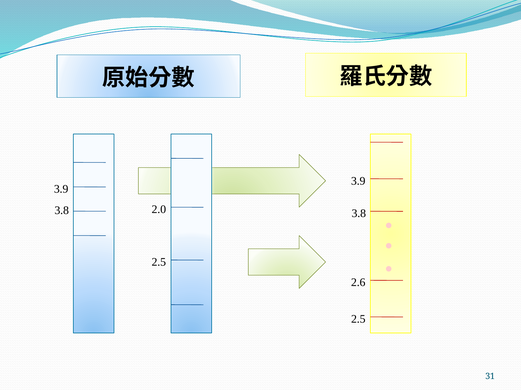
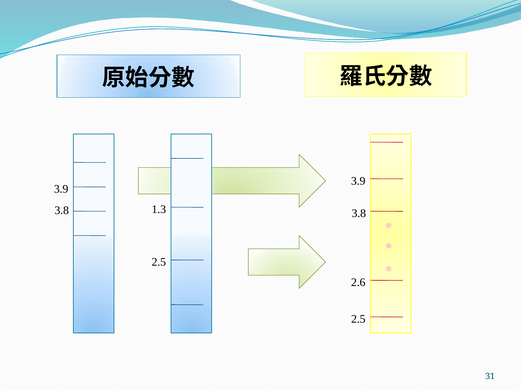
2.0: 2.0 -> 1.3
